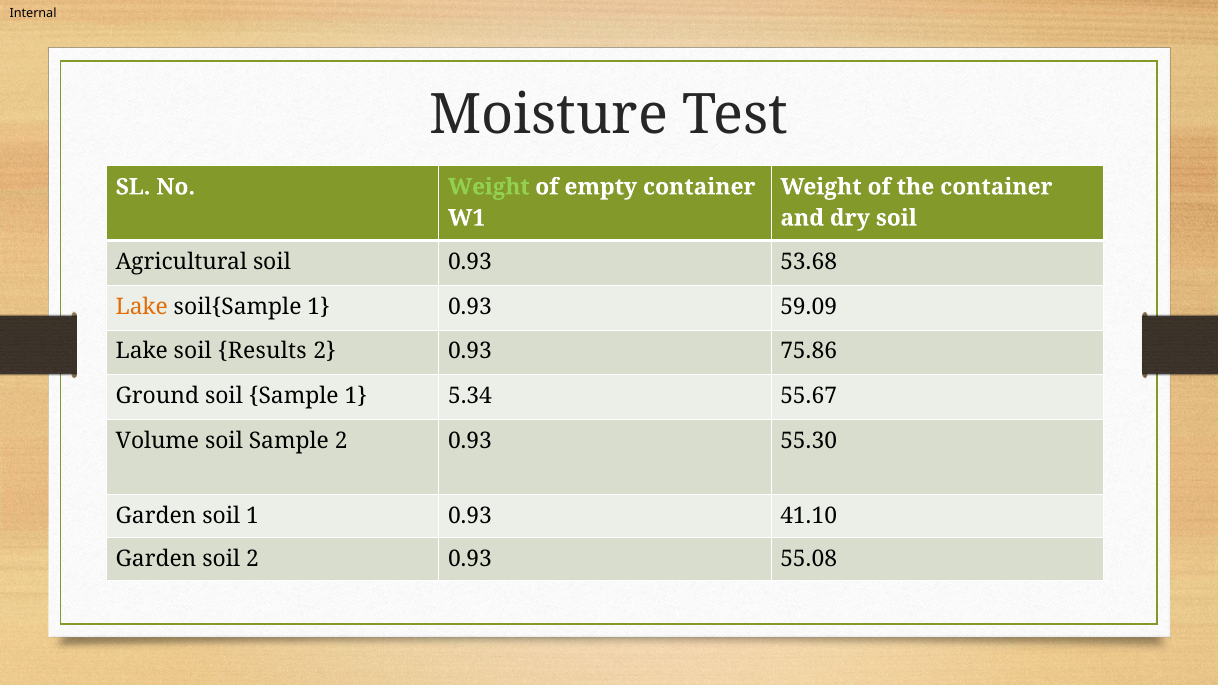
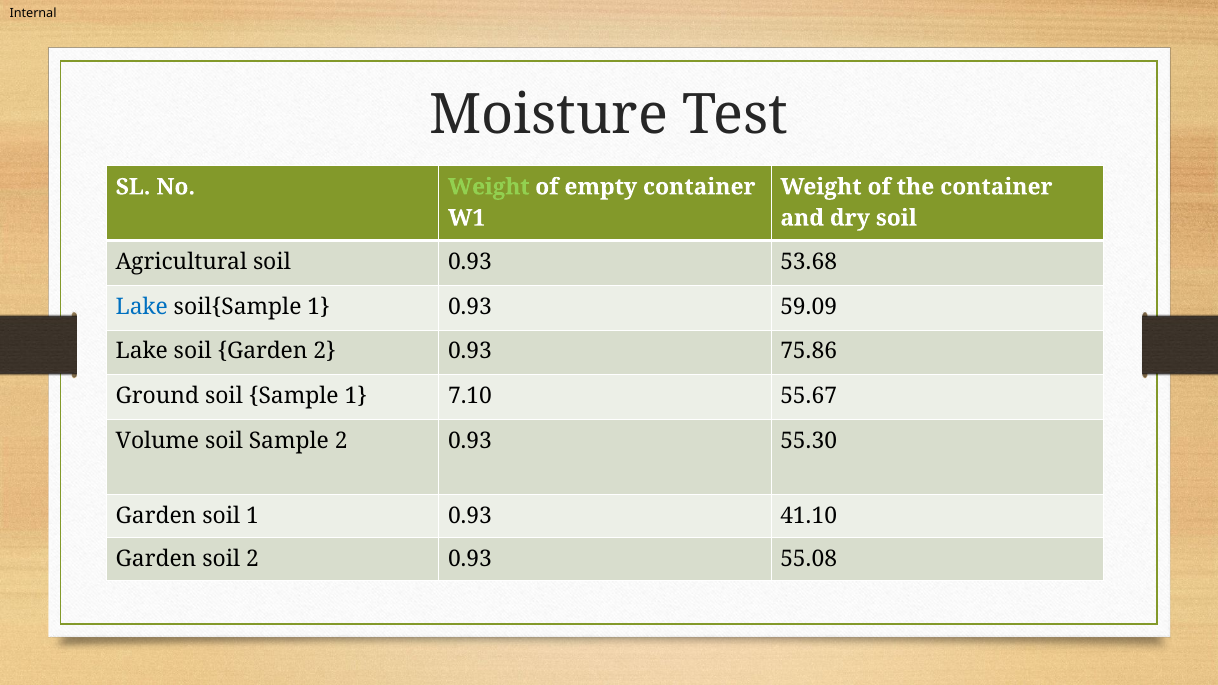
Lake at (142, 307) colour: orange -> blue
soil Results: Results -> Garden
5.34: 5.34 -> 7.10
